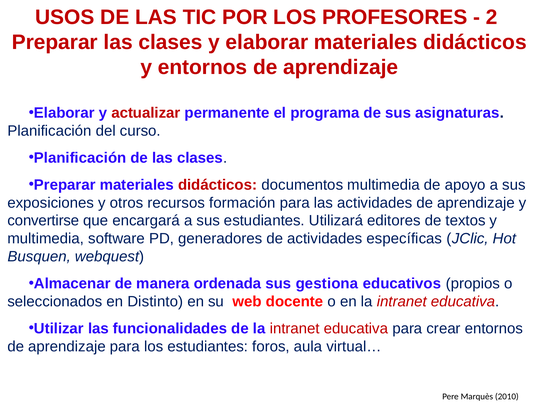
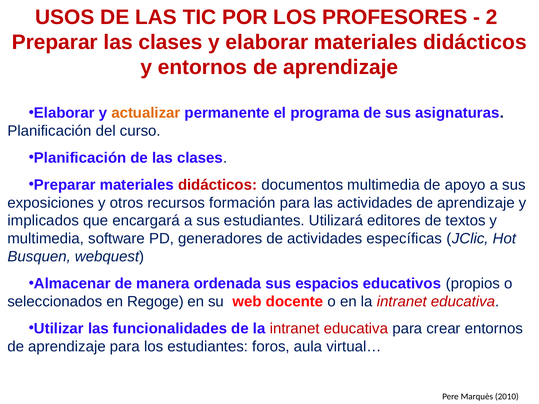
actualizar colour: red -> orange
convertirse: convertirse -> implicados
gestiona: gestiona -> espacios
Distinto: Distinto -> Regoge
